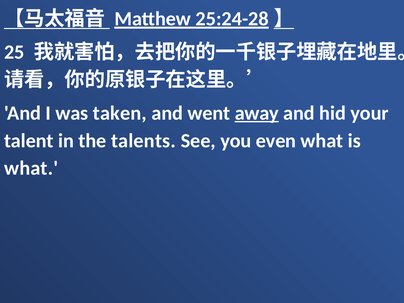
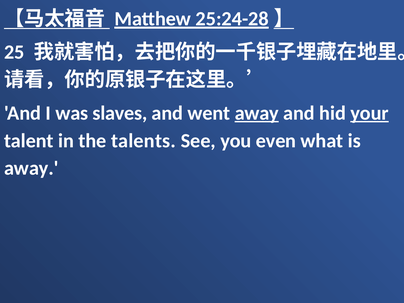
taken: taken -> slaves
your underline: none -> present
what at (31, 168): what -> away
